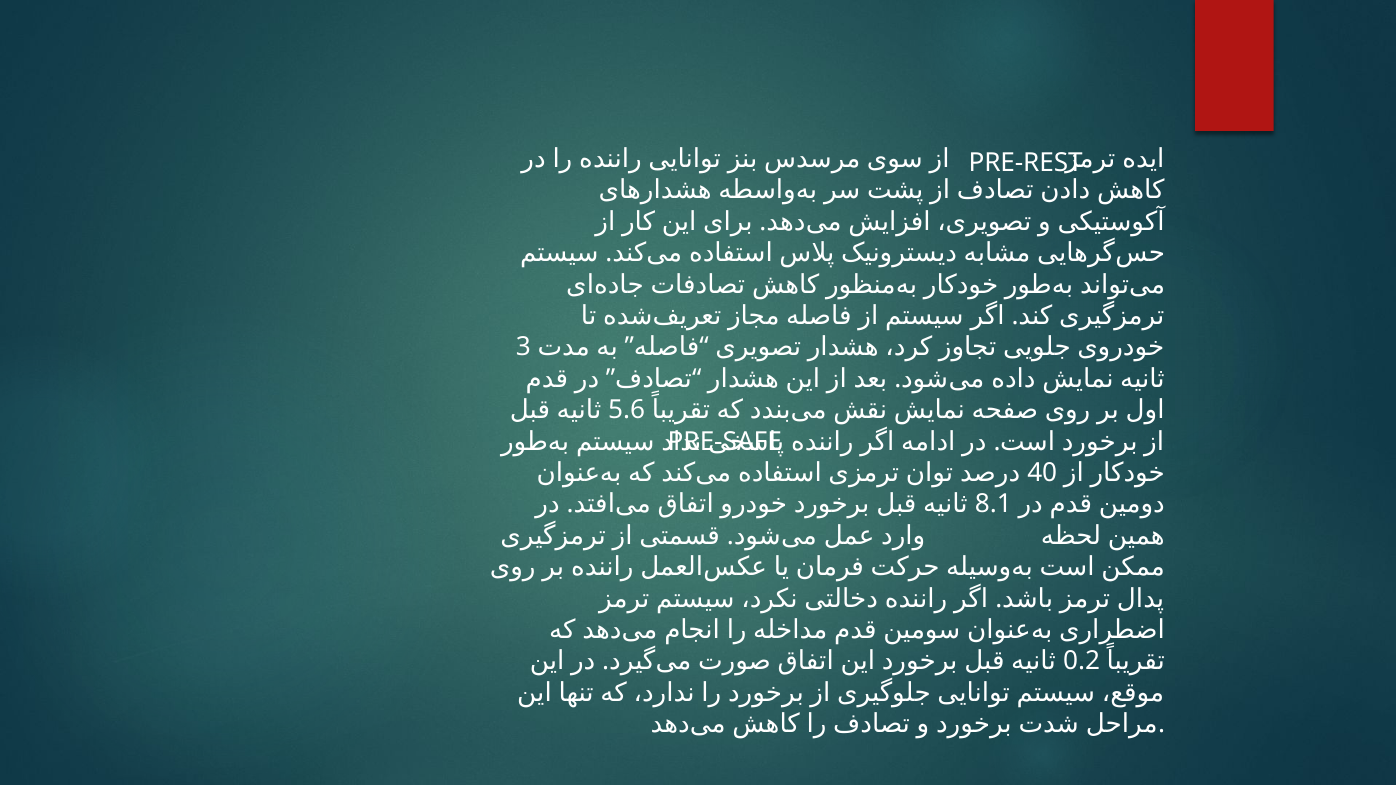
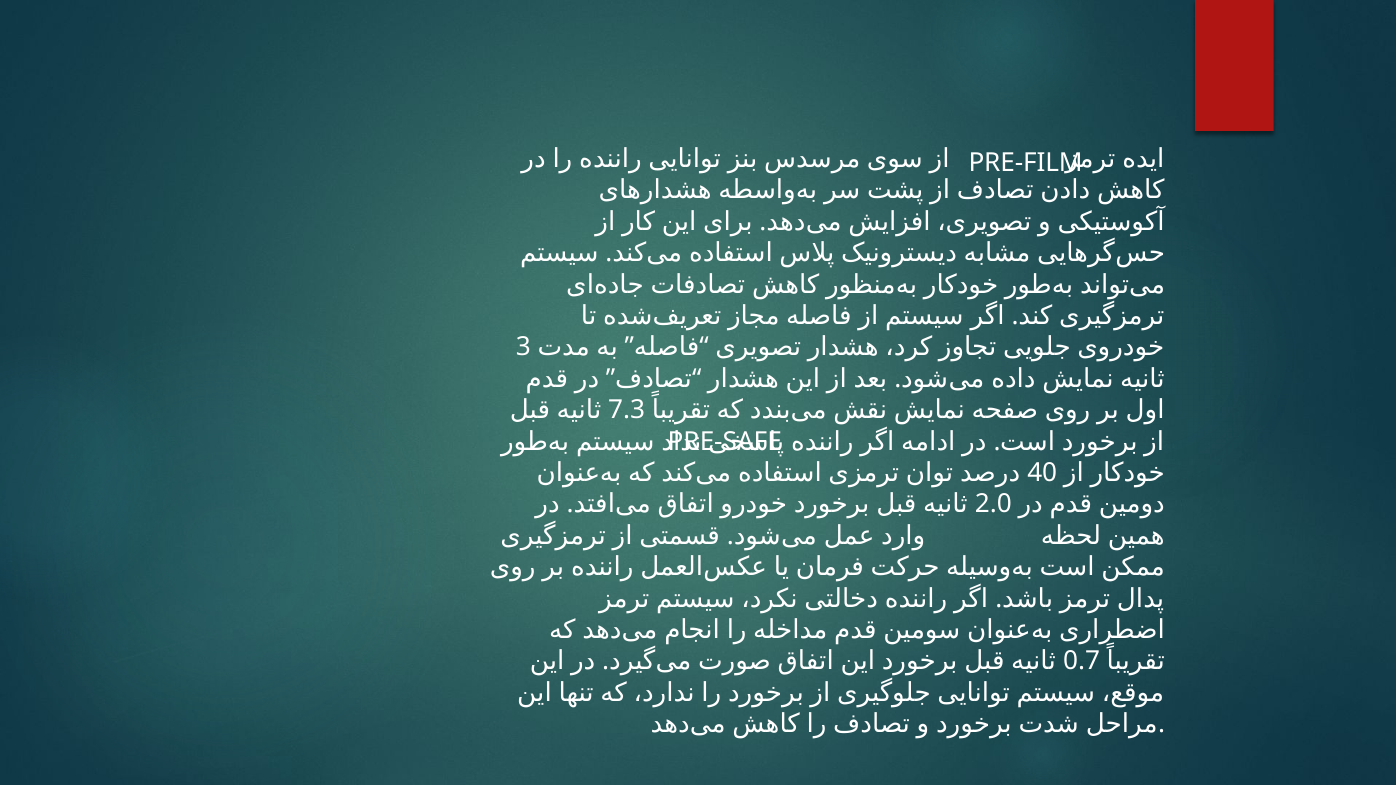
PRE-REST: PRE-REST -> PRE-FILM
5.6: 5.6 -> 7.3
8.1: 8.1 -> 2.0
0.2: 0.2 -> 0.7
